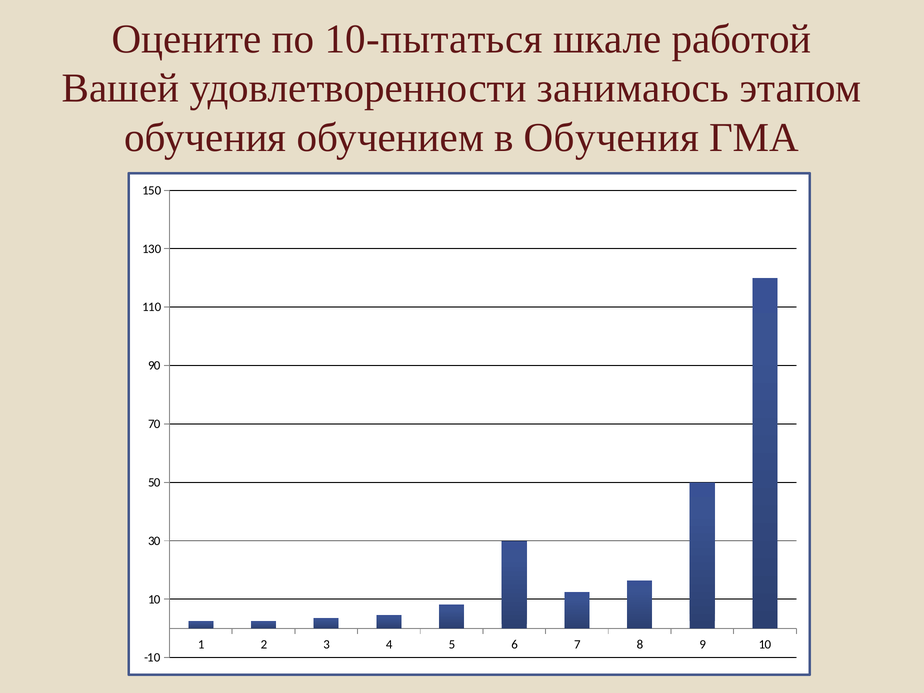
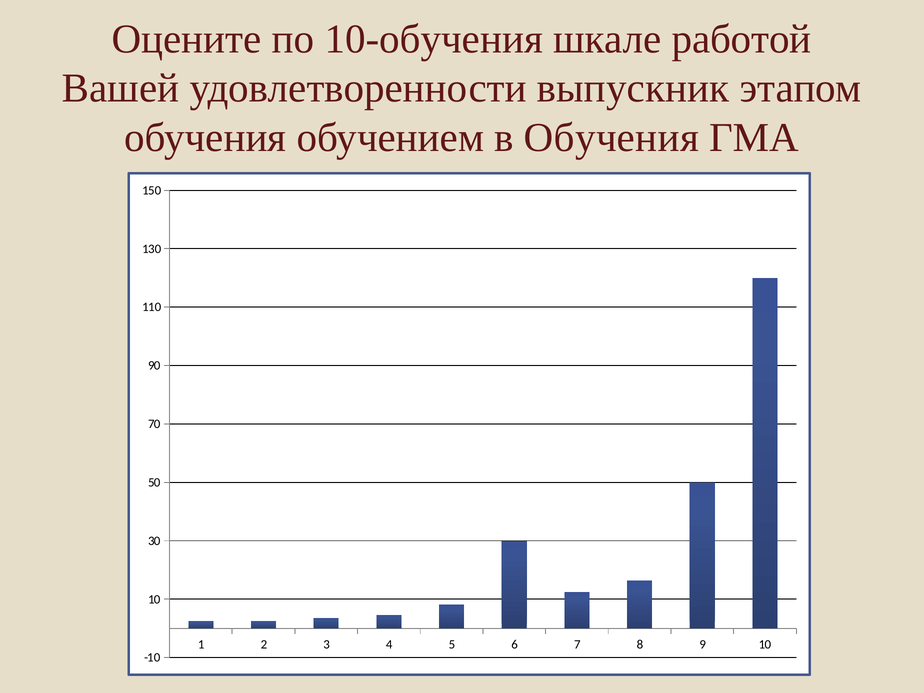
10-пытаться: 10-пытаться -> 10-обучения
занимаюсь: занимаюсь -> выпускник
